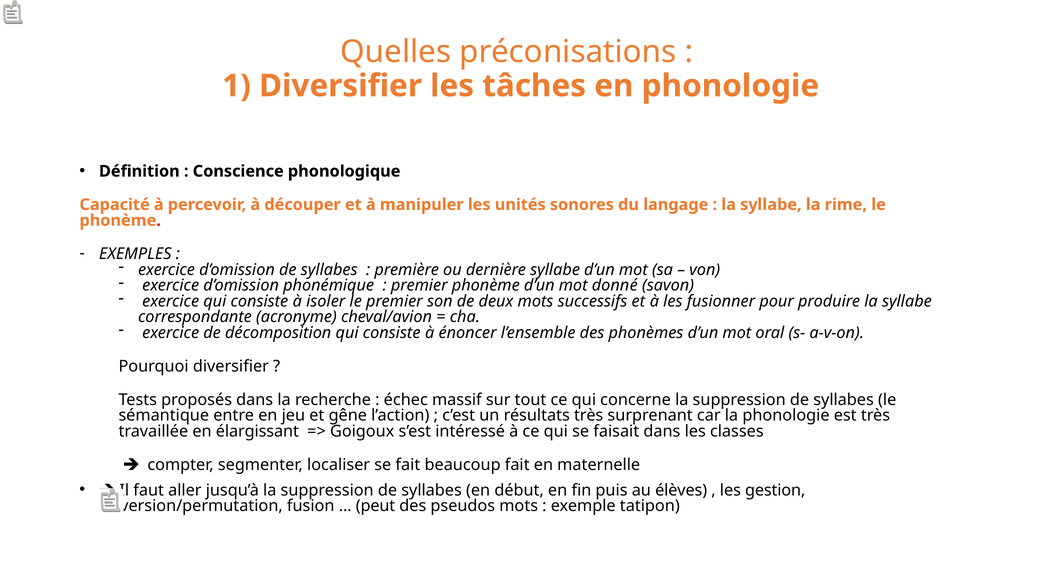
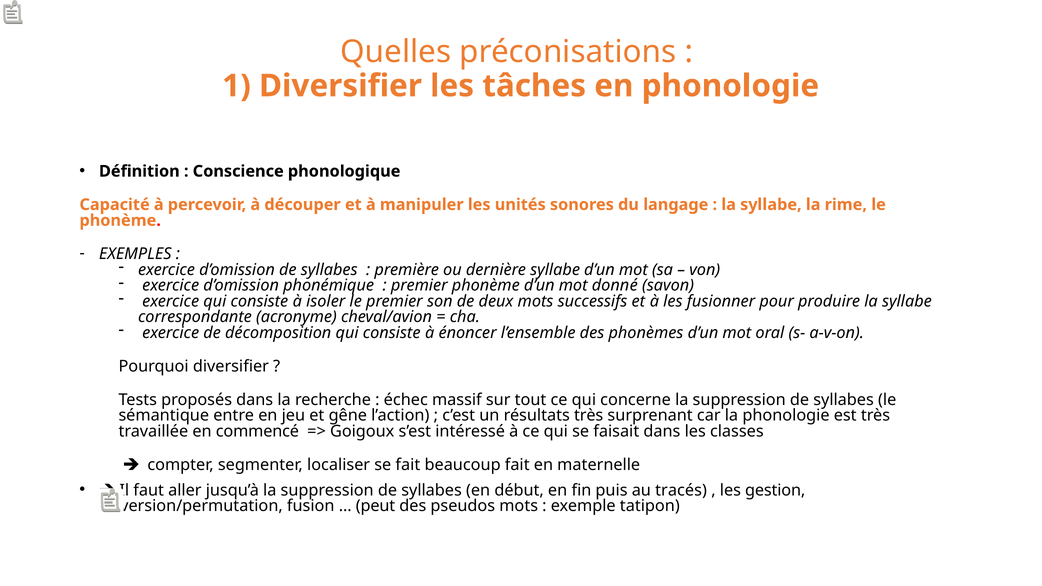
élargissant: élargissant -> commencé
élèves: élèves -> tracés
